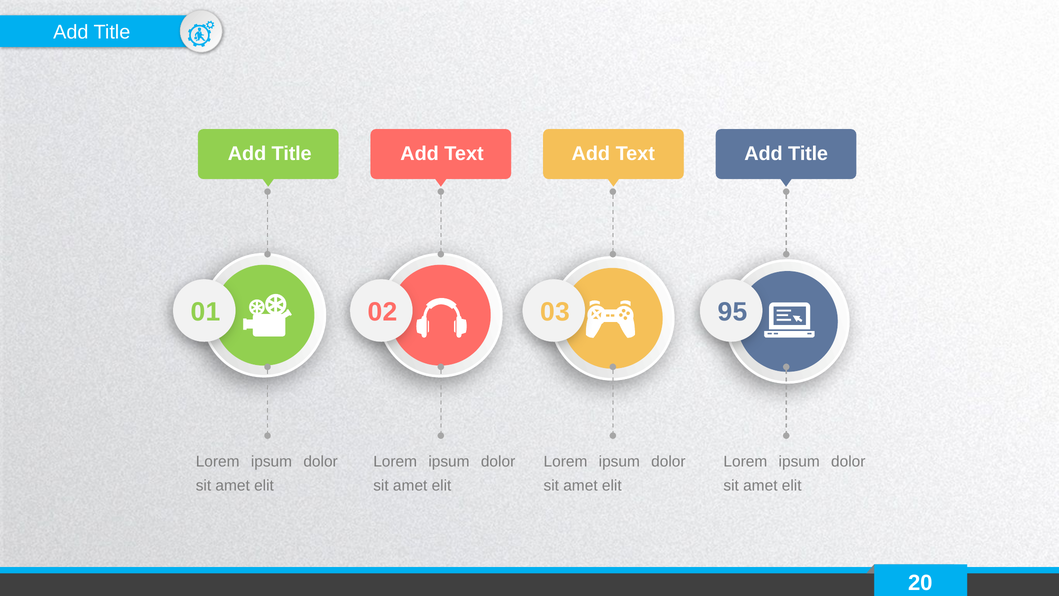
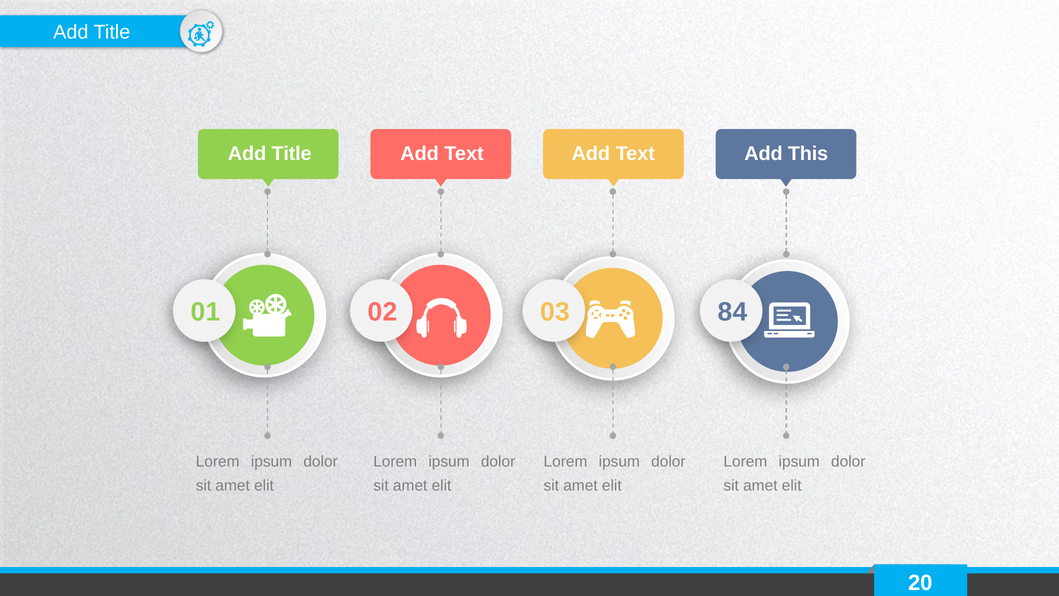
Text Add Title: Title -> This
95: 95 -> 84
